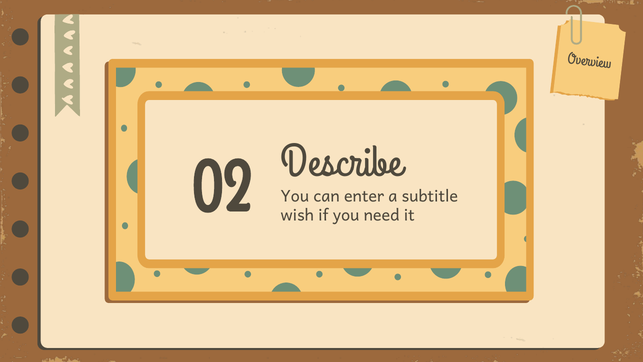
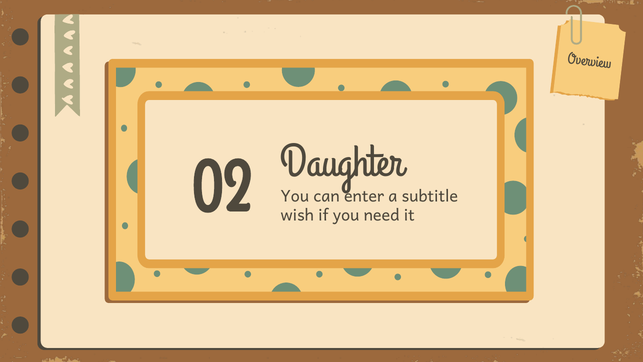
Describe: Describe -> Daughter
